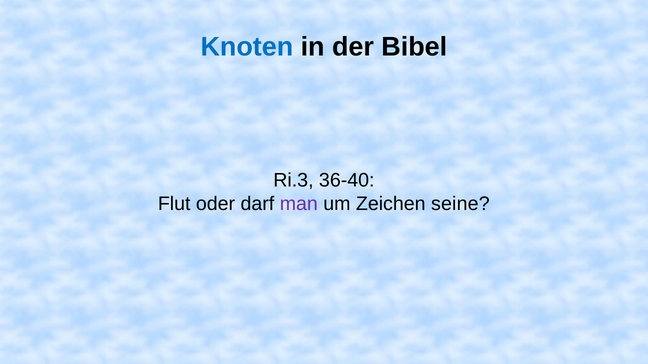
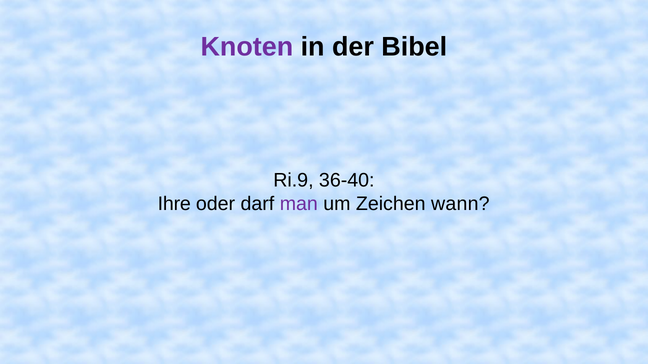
Knoten colour: blue -> purple
Ri.3: Ri.3 -> Ri.9
Flut: Flut -> Ihre
seine: seine -> wann
